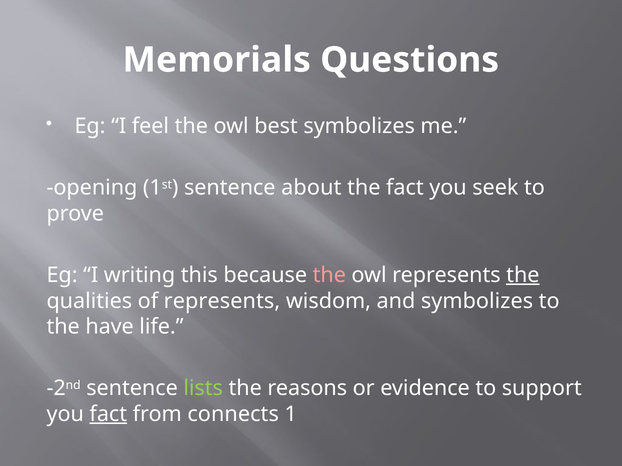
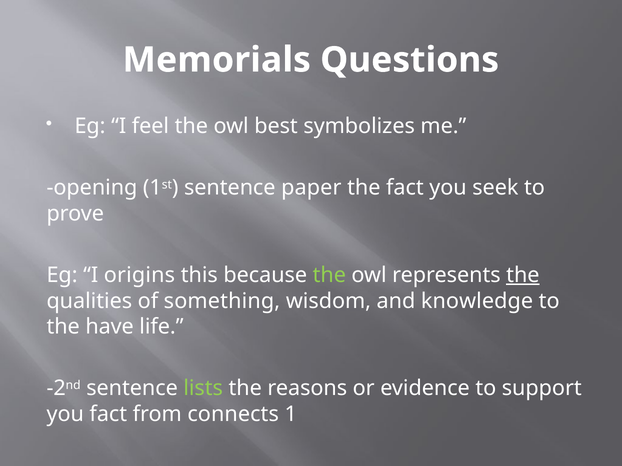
about: about -> paper
writing: writing -> origins
the at (329, 275) colour: pink -> light green
of represents: represents -> something
and symbolizes: symbolizes -> knowledge
fact at (108, 415) underline: present -> none
